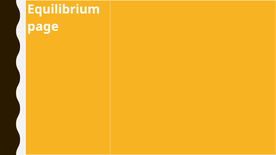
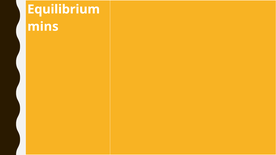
page: page -> mins
